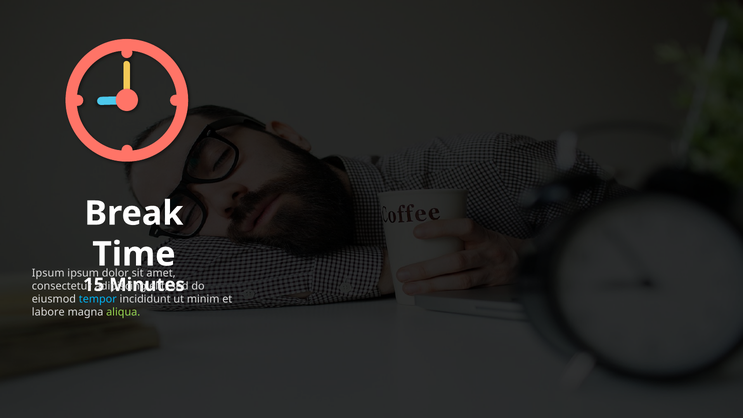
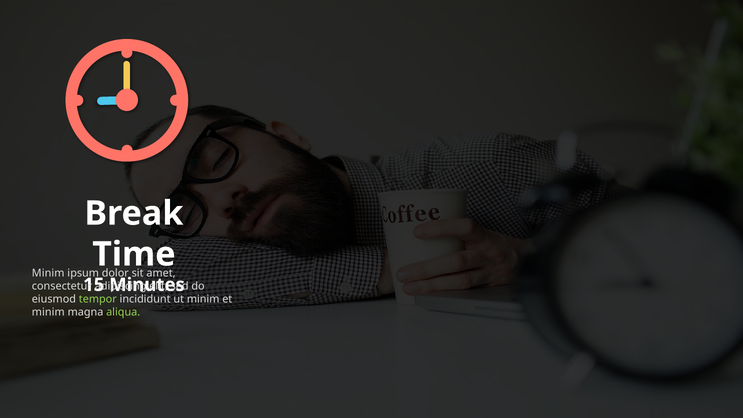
Ipsum at (48, 273): Ipsum -> Minim
tempor colour: light blue -> light green
labore at (48, 312): labore -> minim
